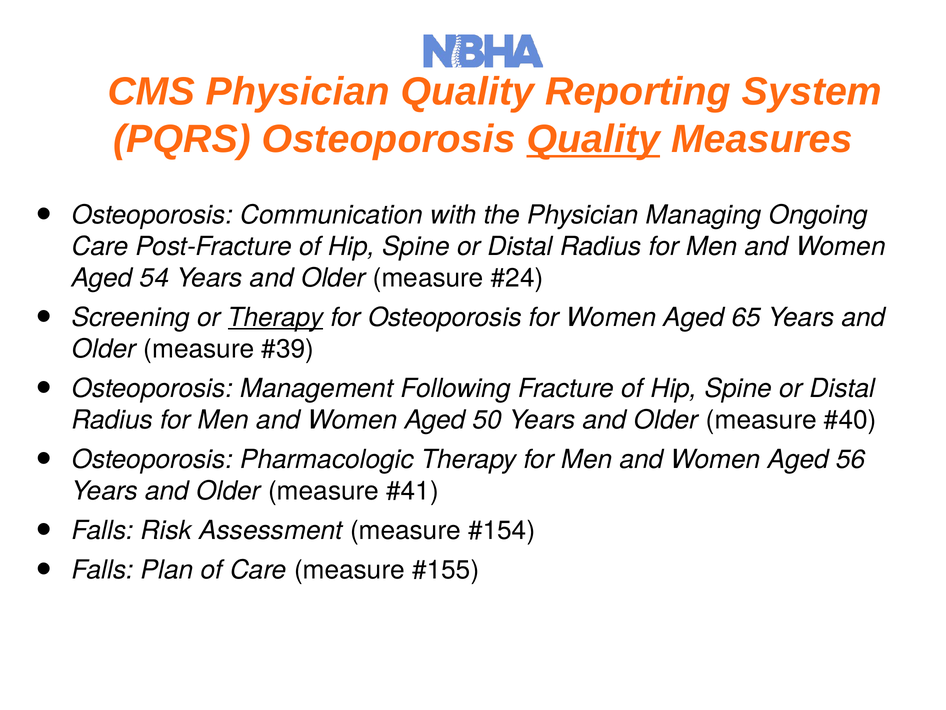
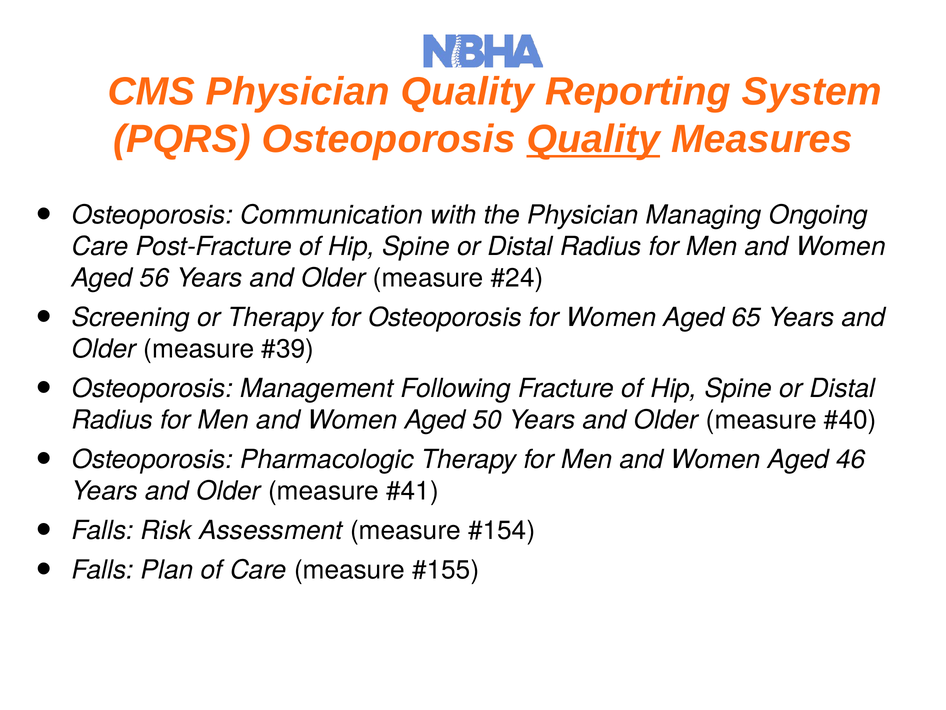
54: 54 -> 56
Therapy at (276, 317) underline: present -> none
56: 56 -> 46
